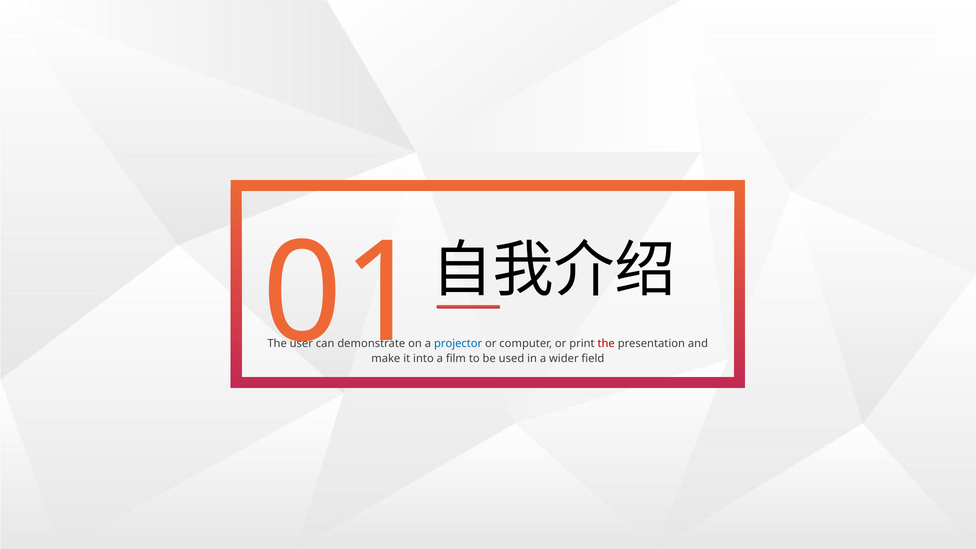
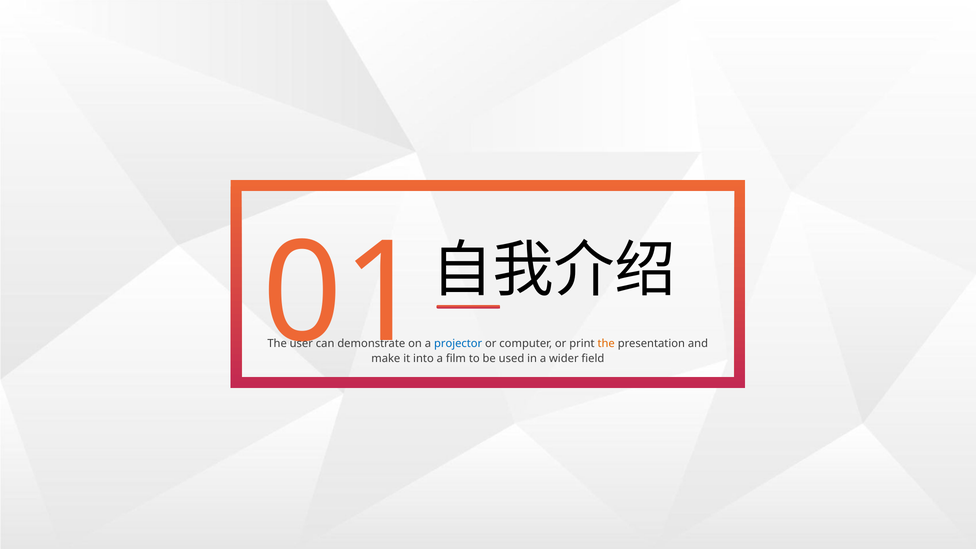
the at (606, 343) colour: red -> orange
